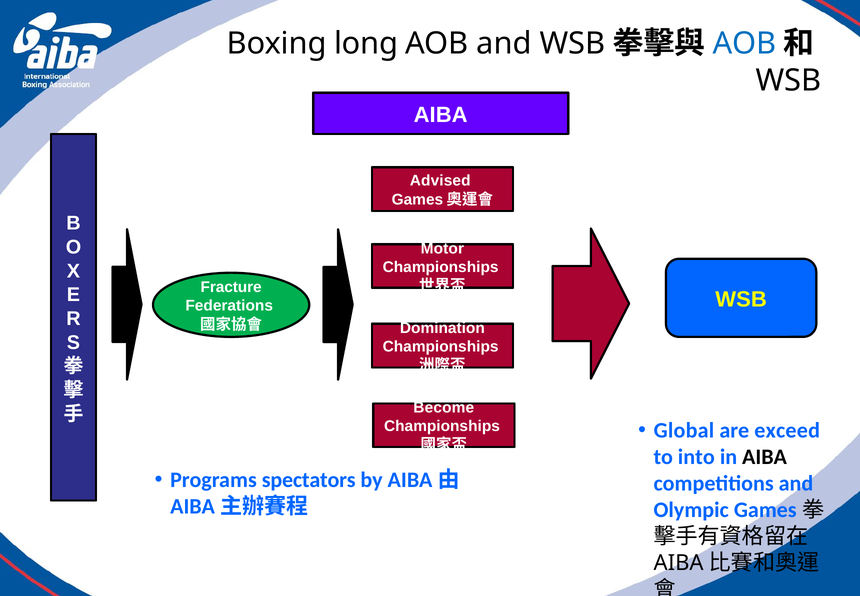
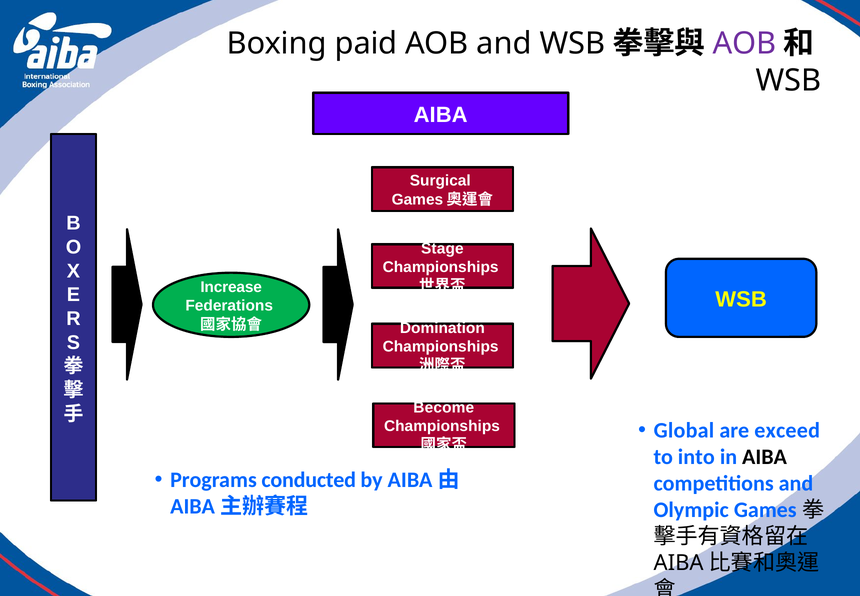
long: long -> paid
AOB at (744, 43) colour: blue -> purple
Advised: Advised -> Surgical
Motor: Motor -> Stage
Fracture: Fracture -> Increase
spectators: spectators -> conducted
